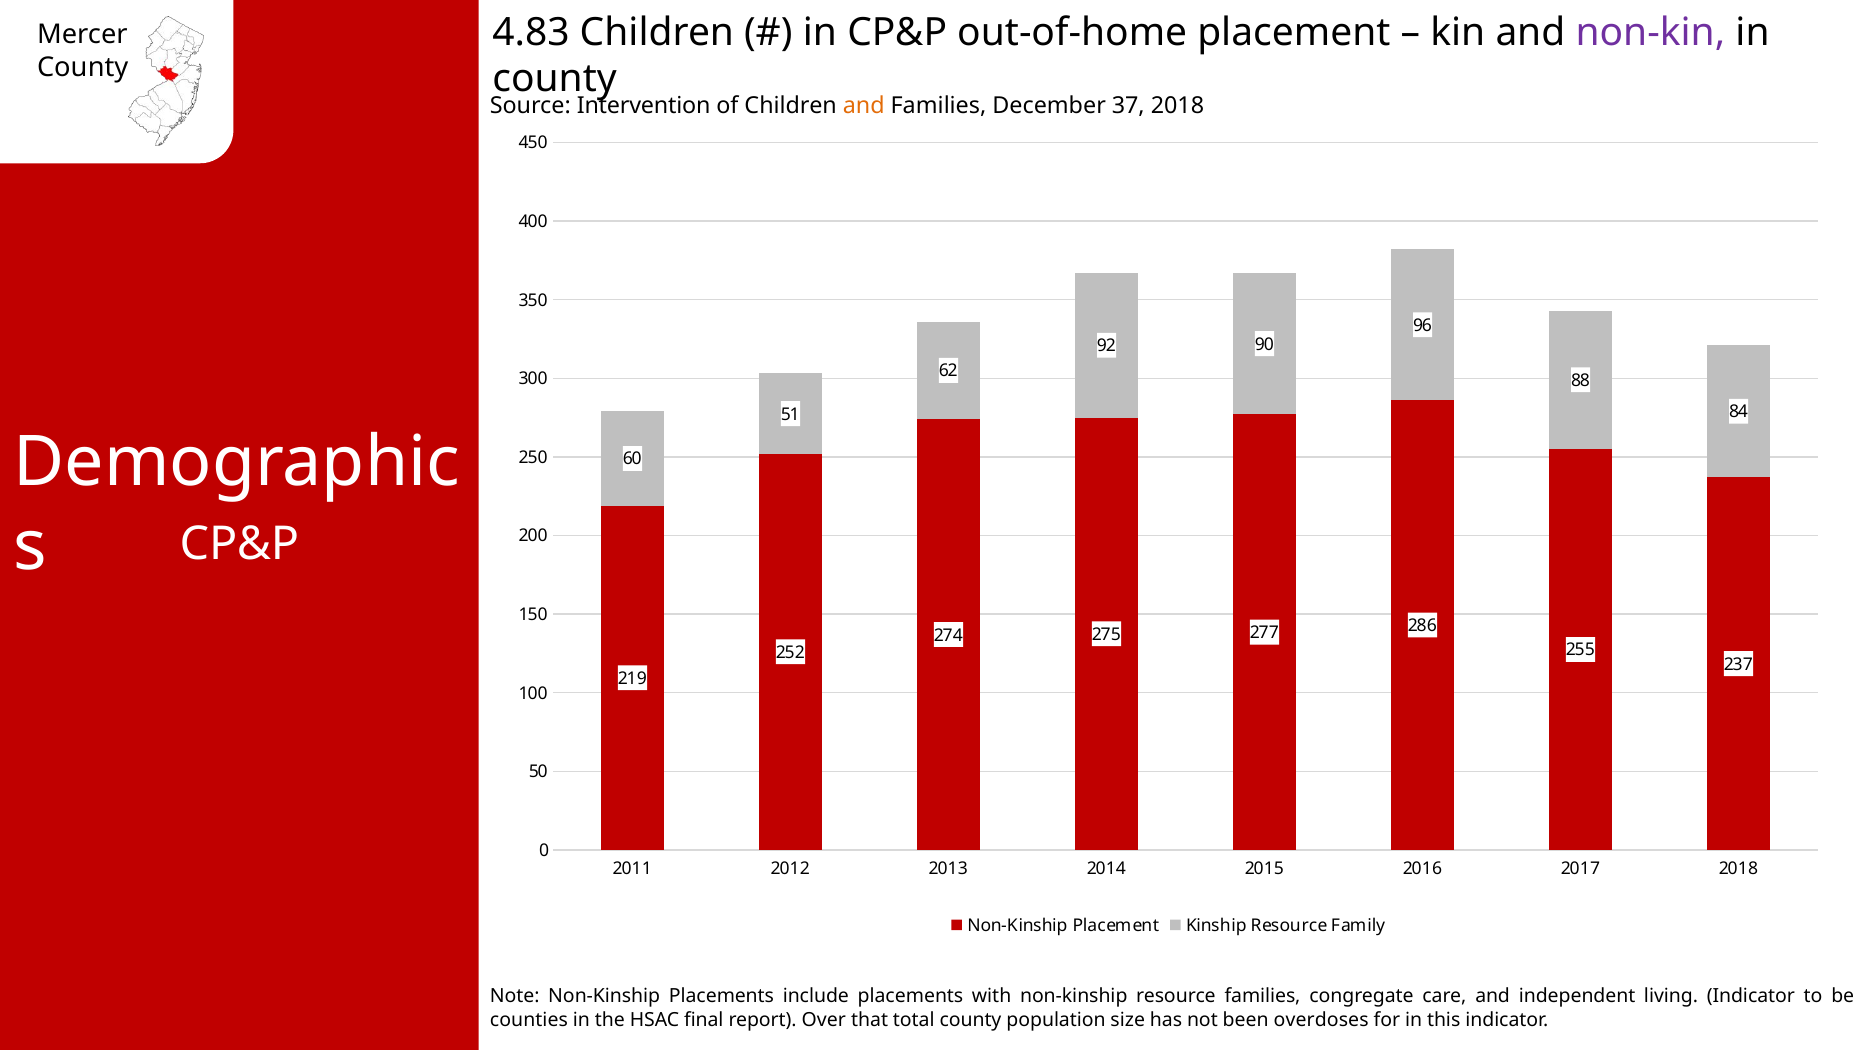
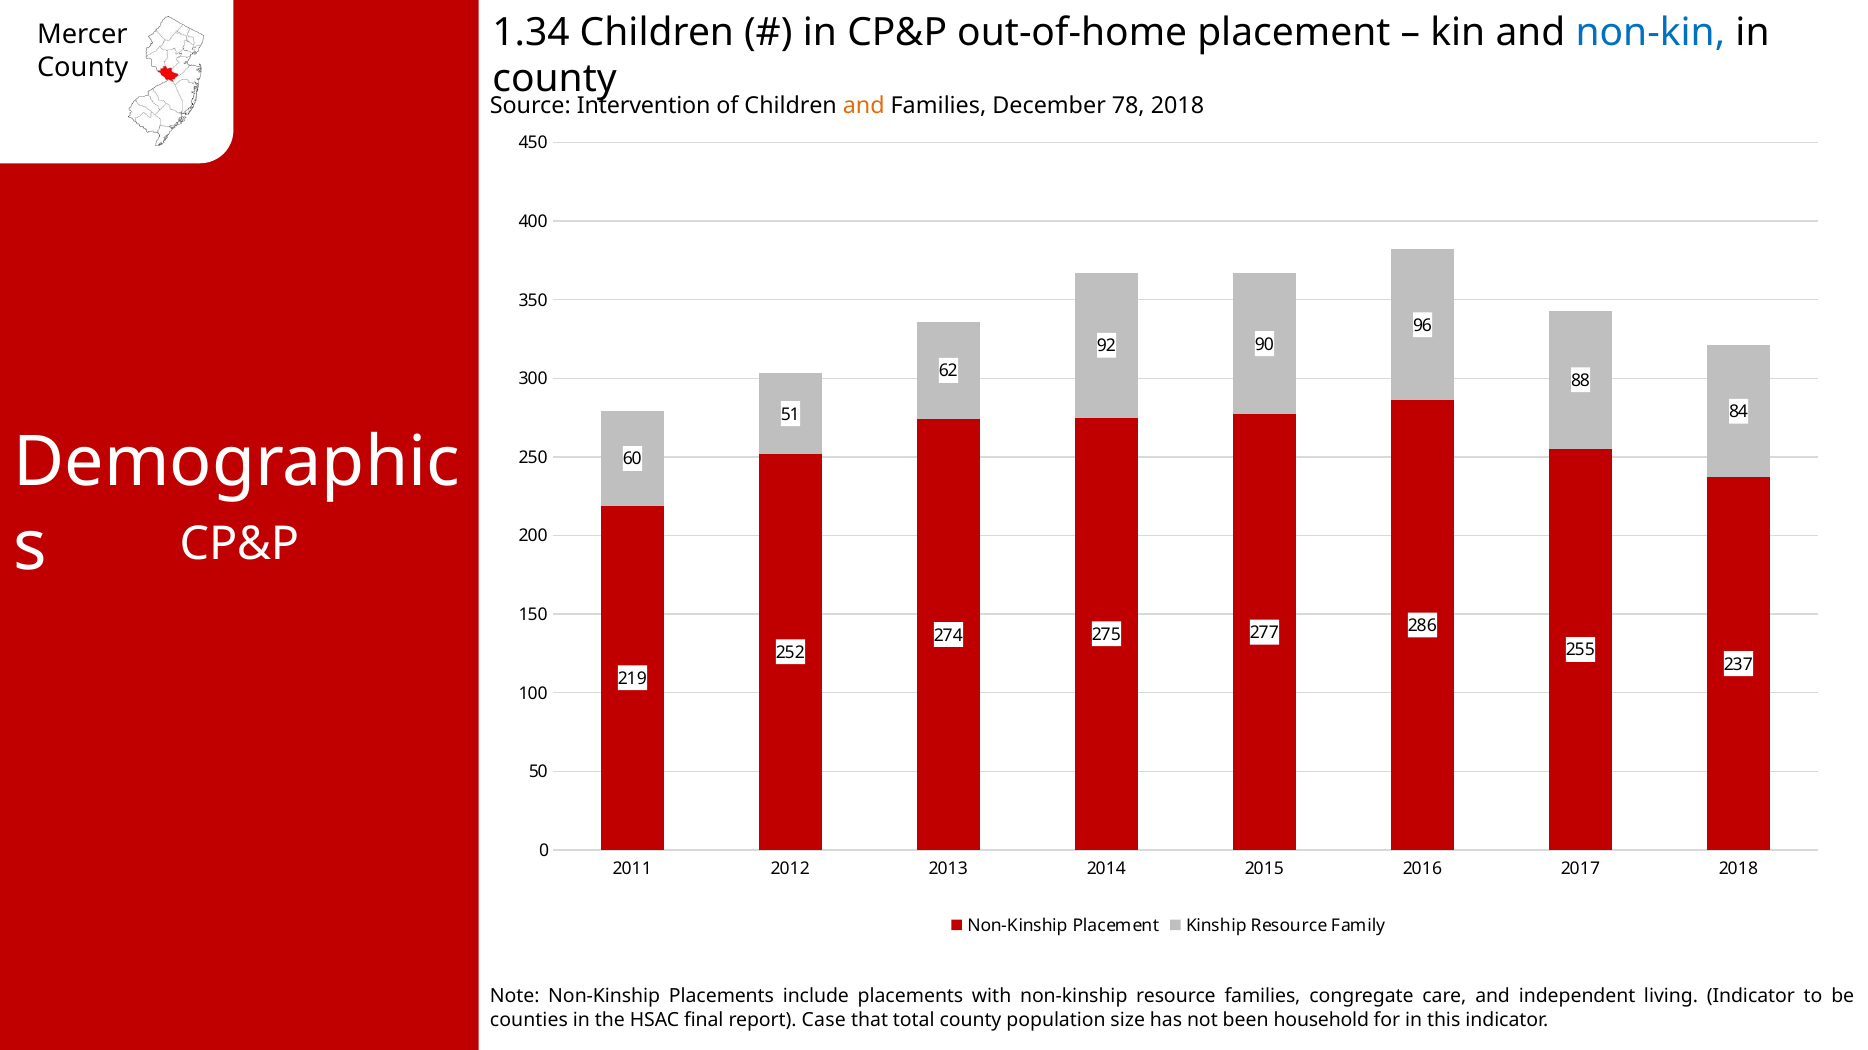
4.83: 4.83 -> 1.34
non-kin colour: purple -> blue
37: 37 -> 78
Over: Over -> Case
overdoses: overdoses -> household
